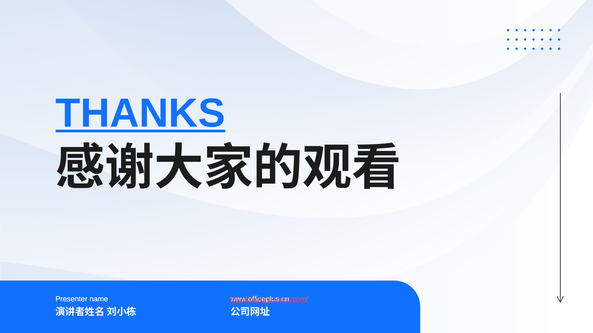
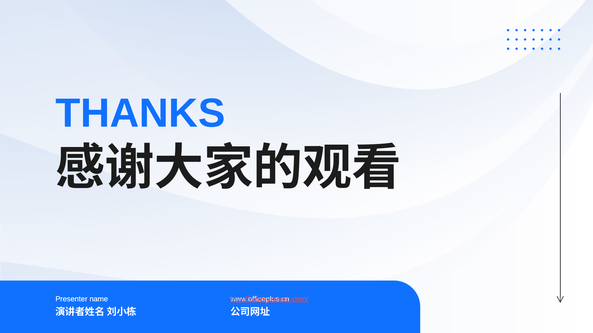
THANKS underline: present -> none
